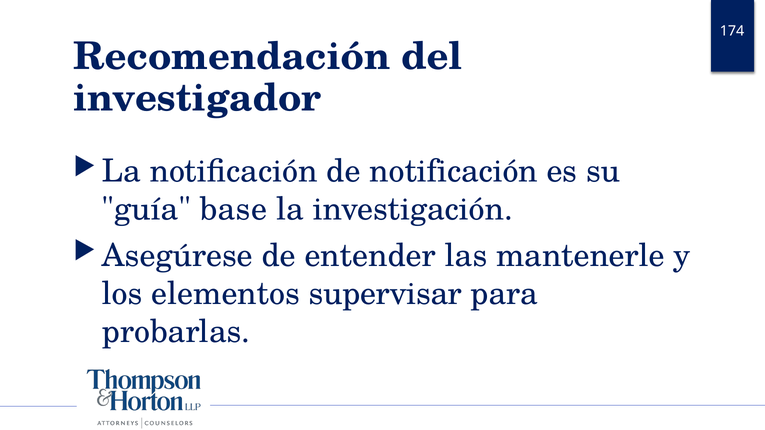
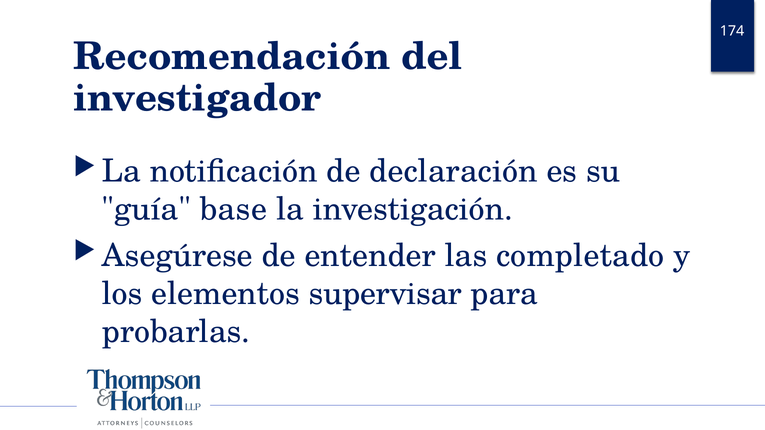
de notificación: notificación -> declaración
mantenerle: mantenerle -> completado
